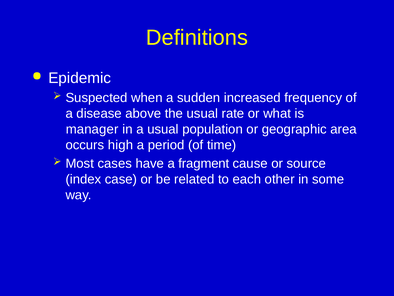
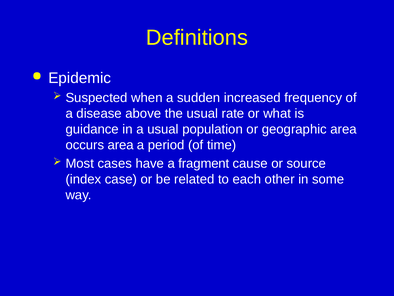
manager: manager -> guidance
occurs high: high -> area
